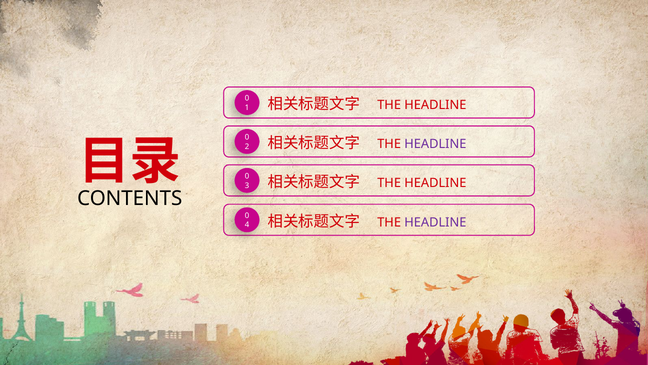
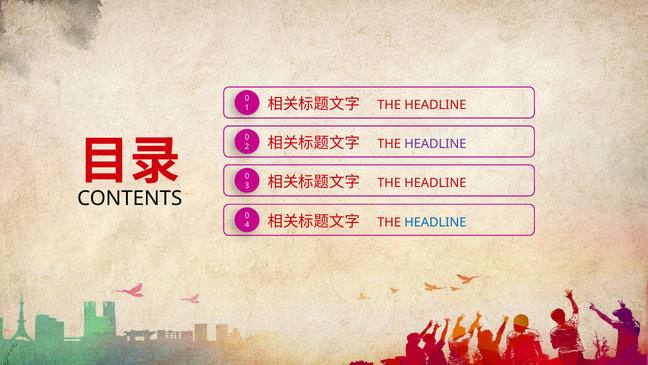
HEADLINE at (435, 222) colour: purple -> blue
